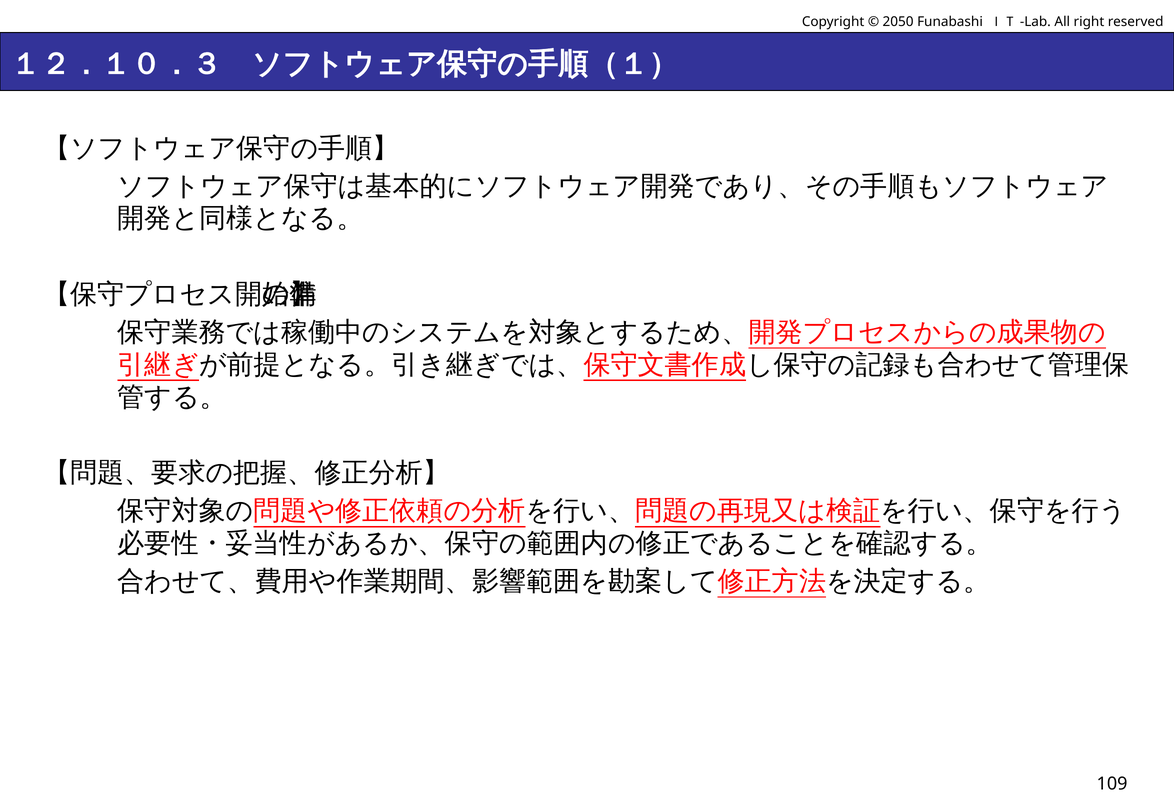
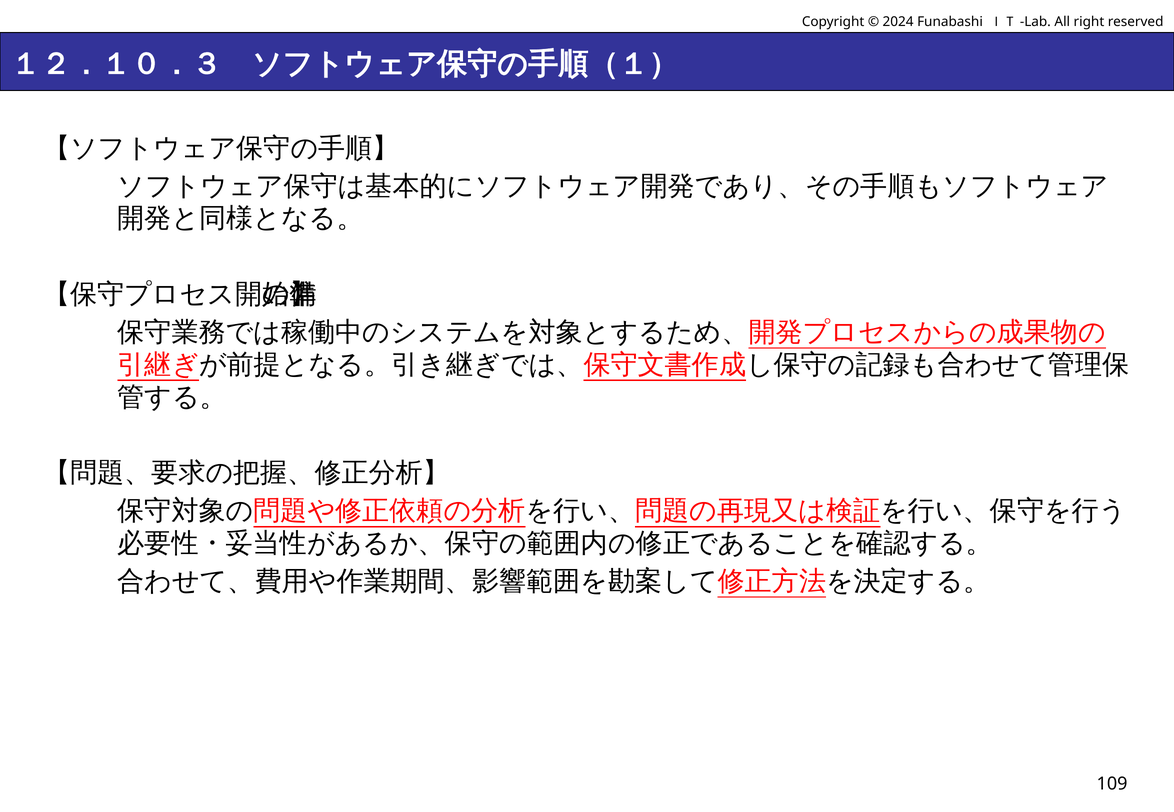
2050: 2050 -> 2024
